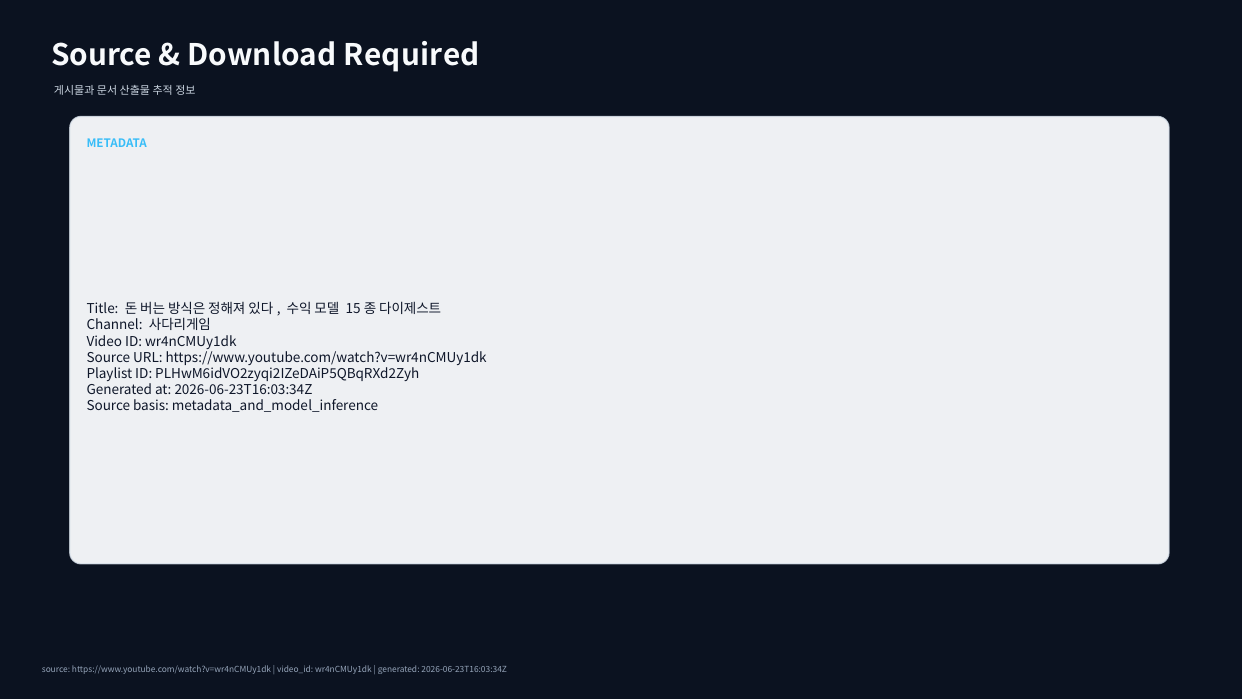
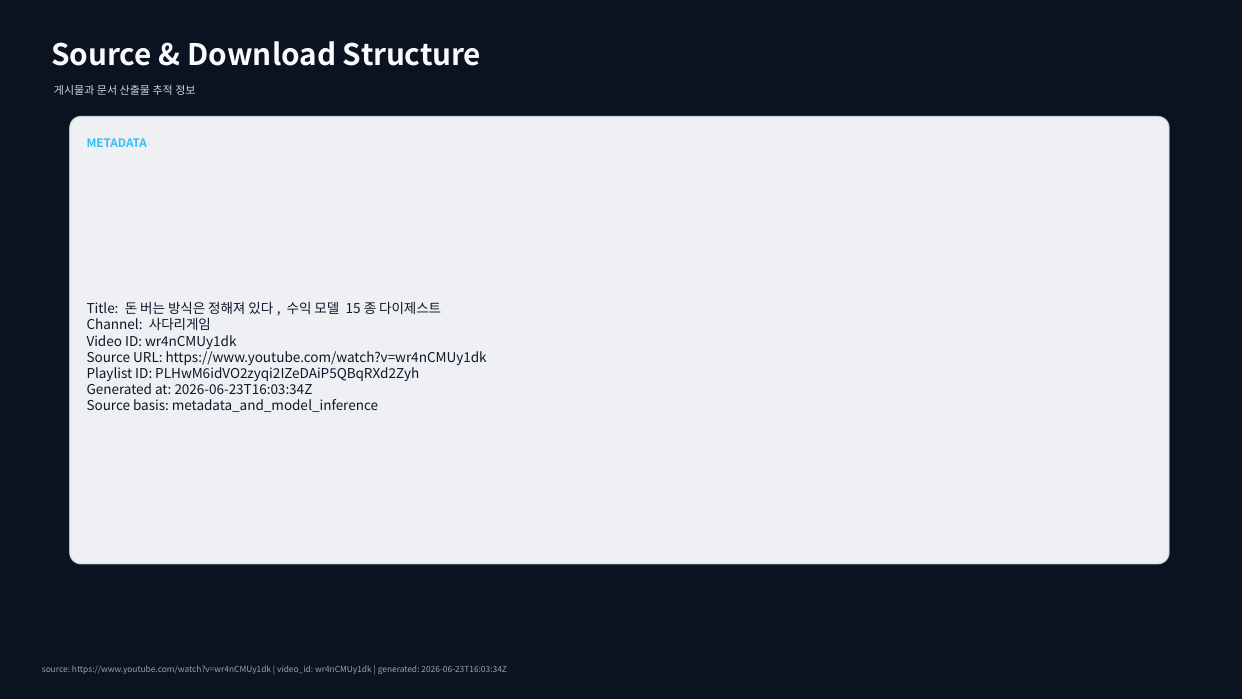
Required: Required -> Structure
